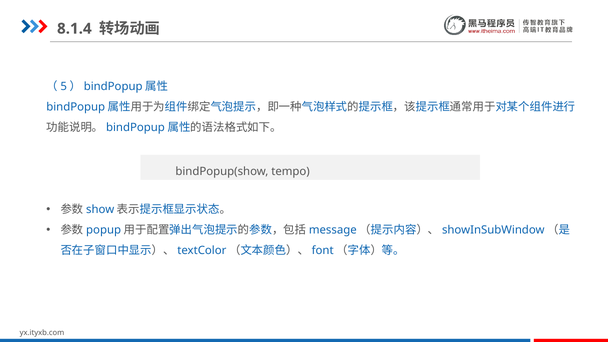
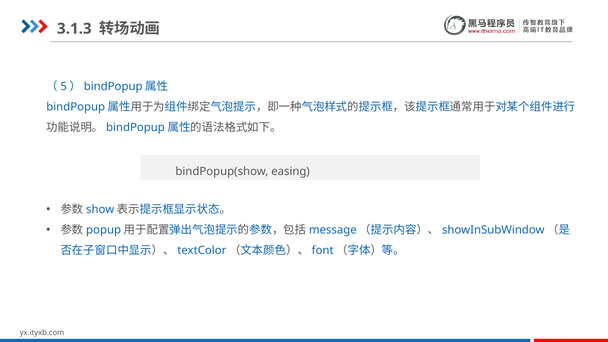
8.1.4: 8.1.4 -> 3.1.3
tempo: tempo -> easing
